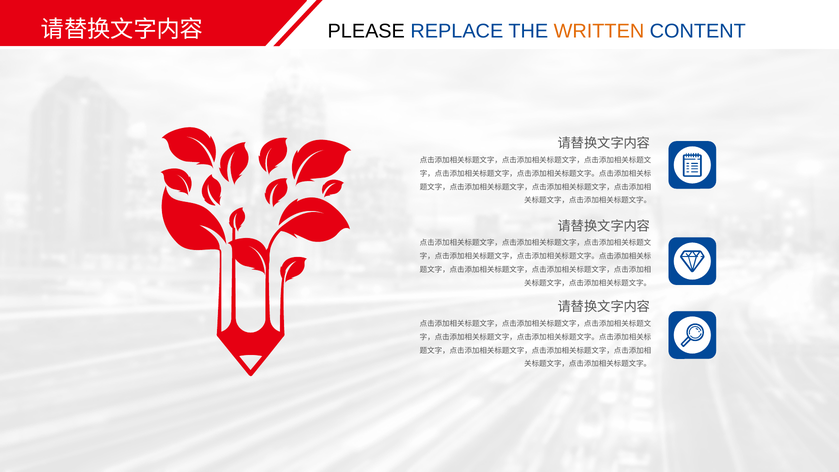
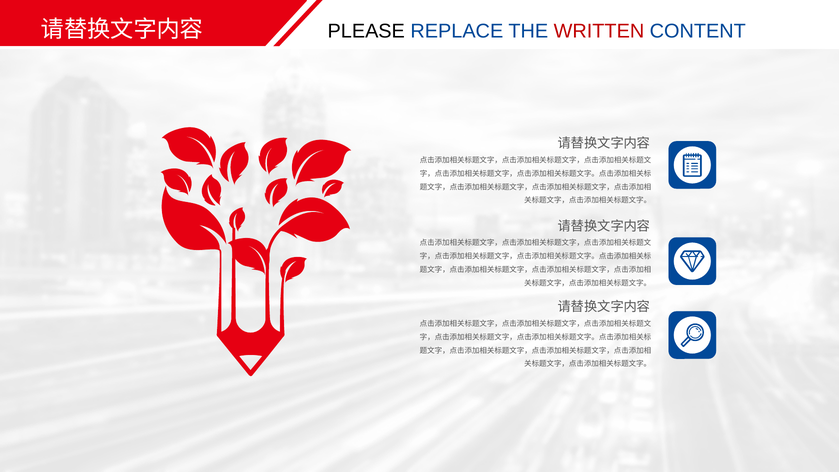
WRITTEN colour: orange -> red
